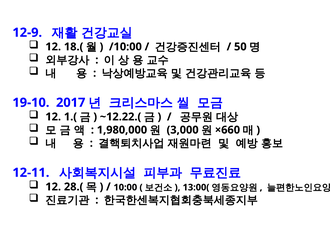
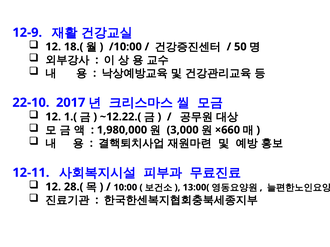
19-10: 19-10 -> 22-10
